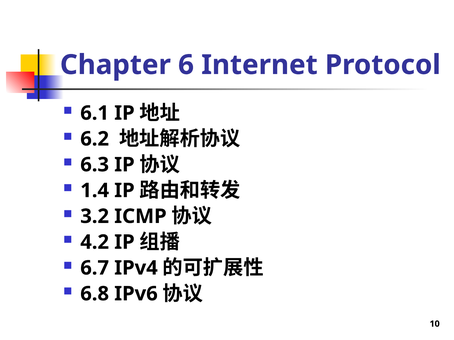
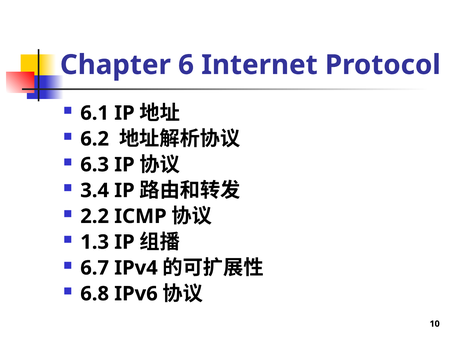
1.4: 1.4 -> 3.4
3.2: 3.2 -> 2.2
4.2: 4.2 -> 1.3
